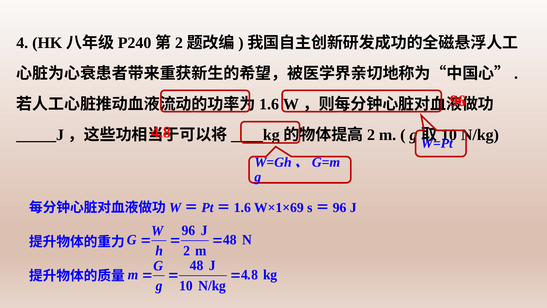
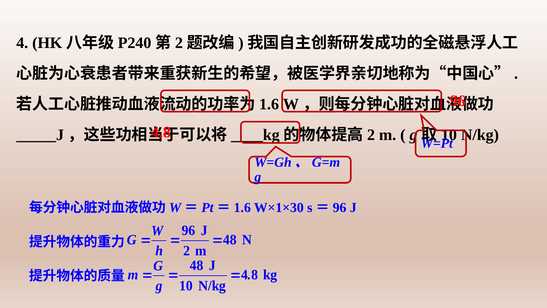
W×1×69: W×1×69 -> W×1×30
